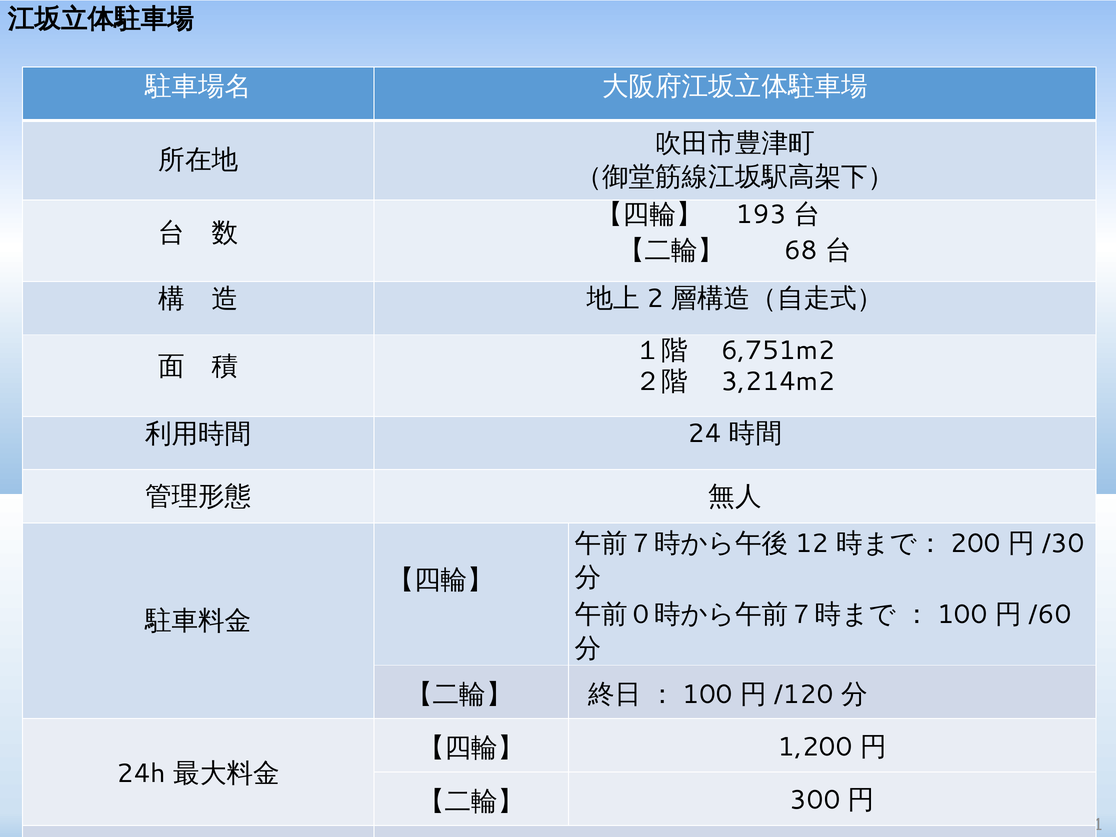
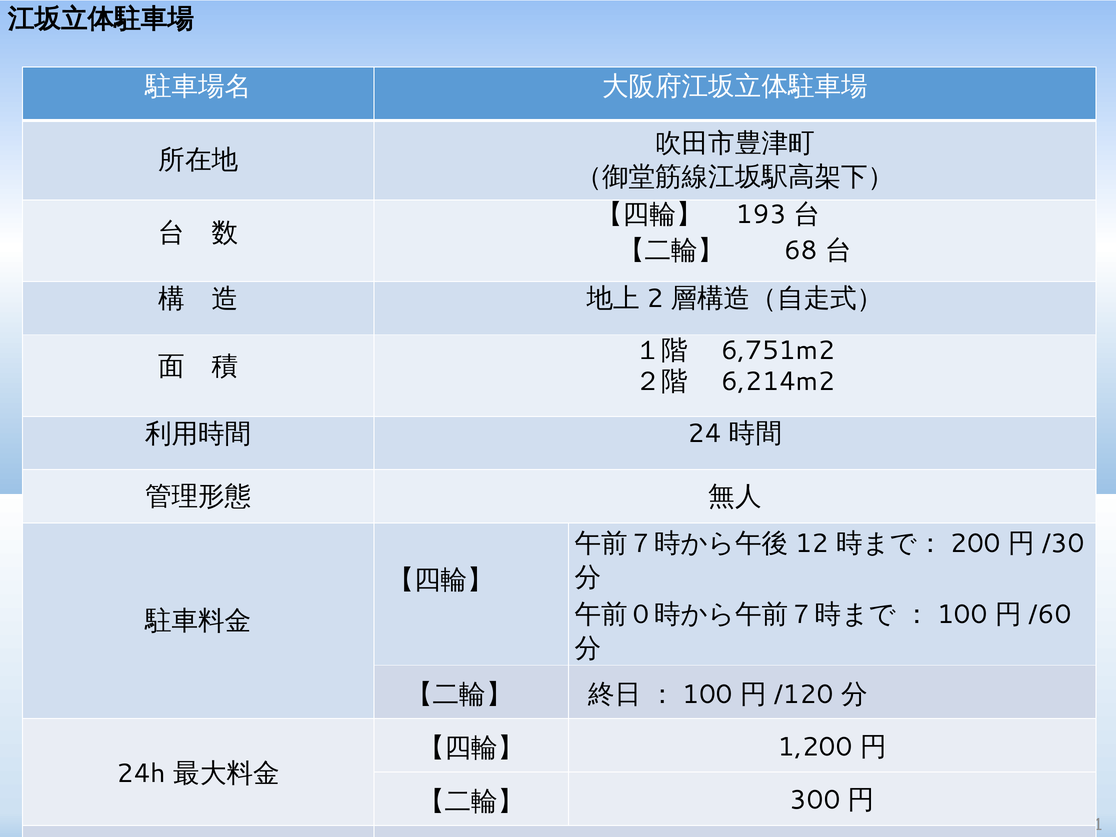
3,214m2: 3,214m2 -> 6,214m2
